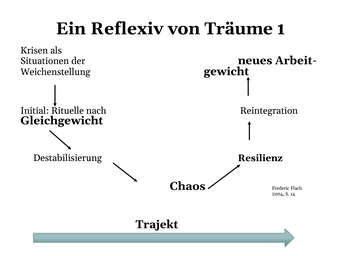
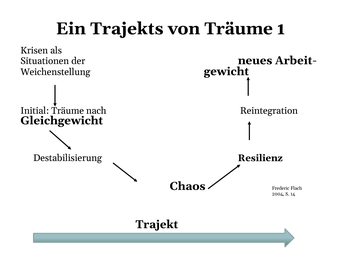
Reflexiv: Reflexiv -> Trajekts
Initial Rituelle: Rituelle -> Träume
